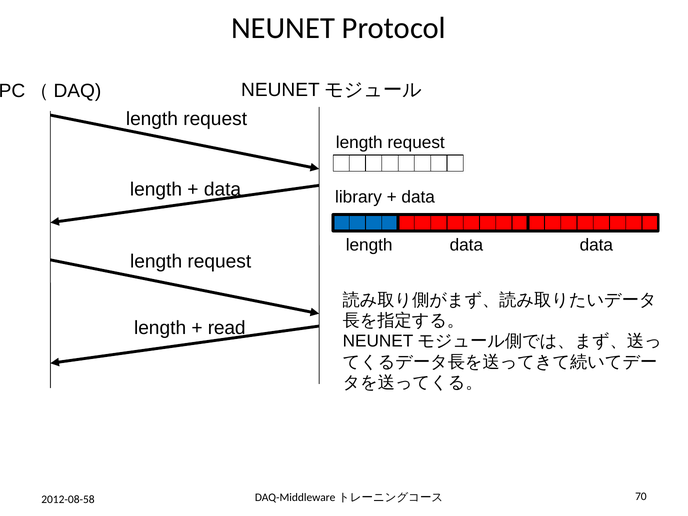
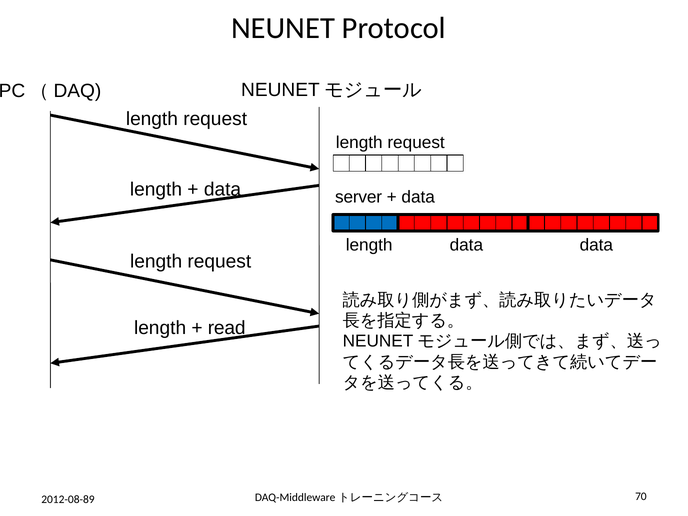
library: library -> server
2012-08-58: 2012-08-58 -> 2012-08-89
